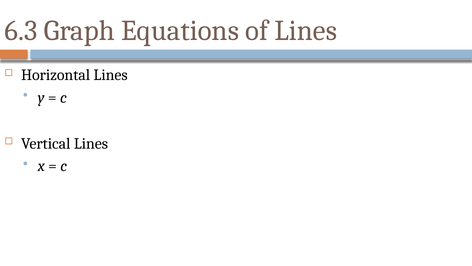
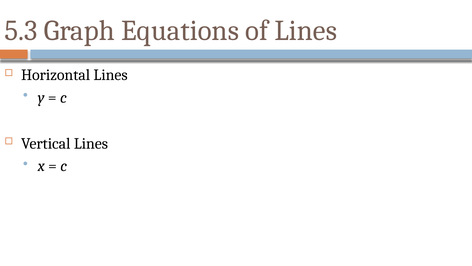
6.3: 6.3 -> 5.3
